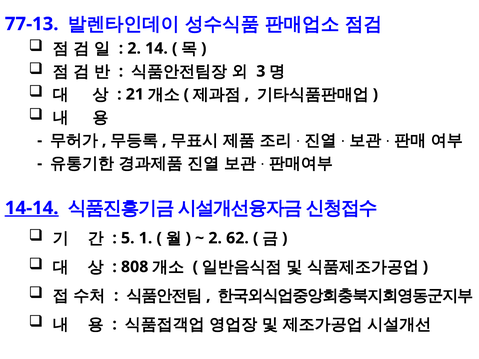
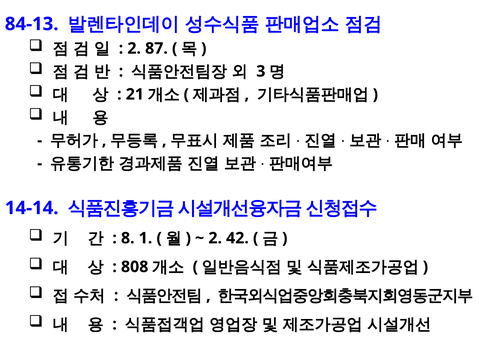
77-13: 77-13 -> 84-13
14: 14 -> 87
14-14 underline: present -> none
5: 5 -> 8
62: 62 -> 42
